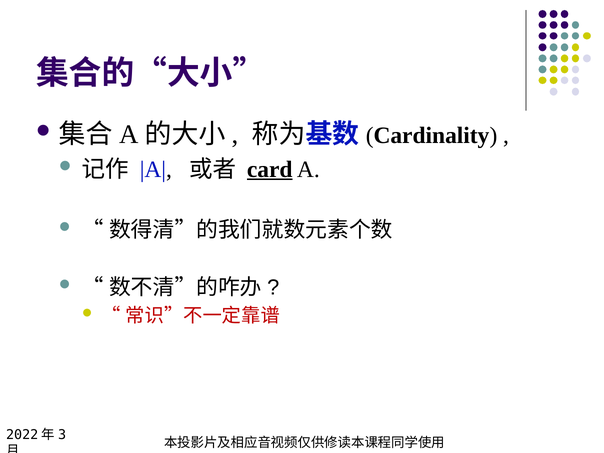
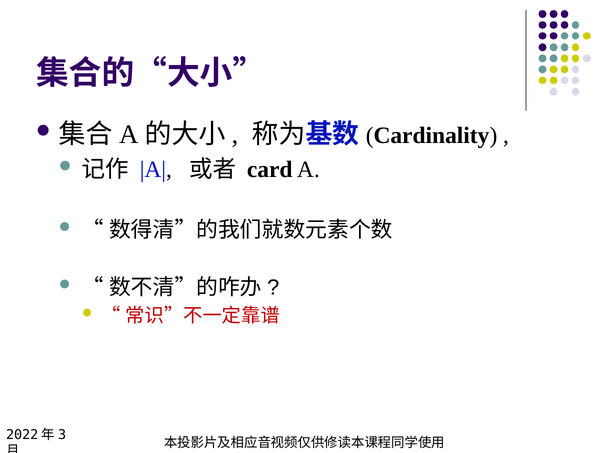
card underline: present -> none
